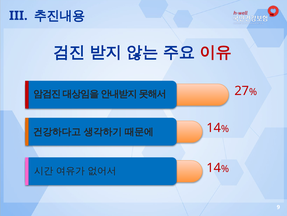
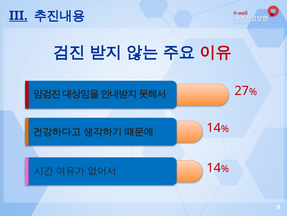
III underline: none -> present
